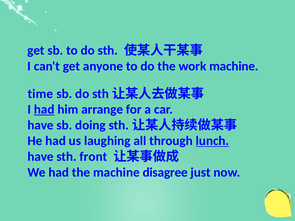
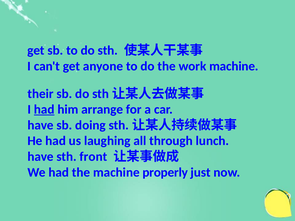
time: time -> their
lunch underline: present -> none
disagree: disagree -> properly
